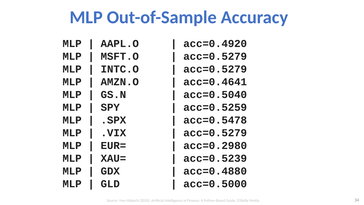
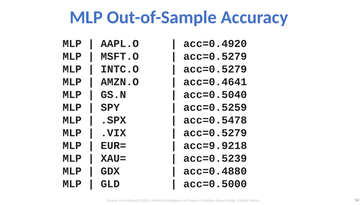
acc=0.2980: acc=0.2980 -> acc=9.9218
